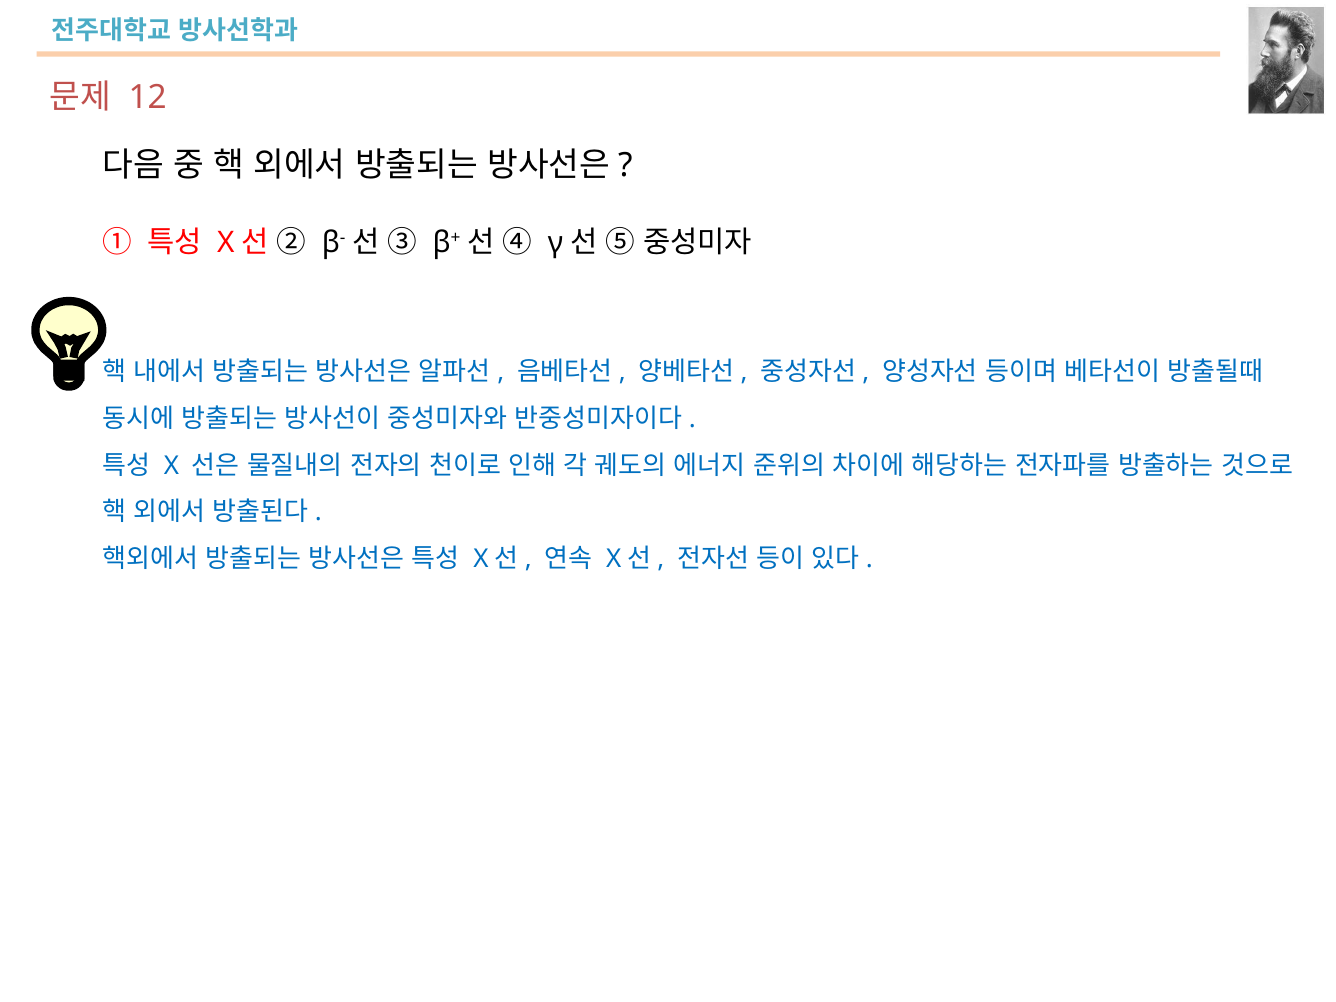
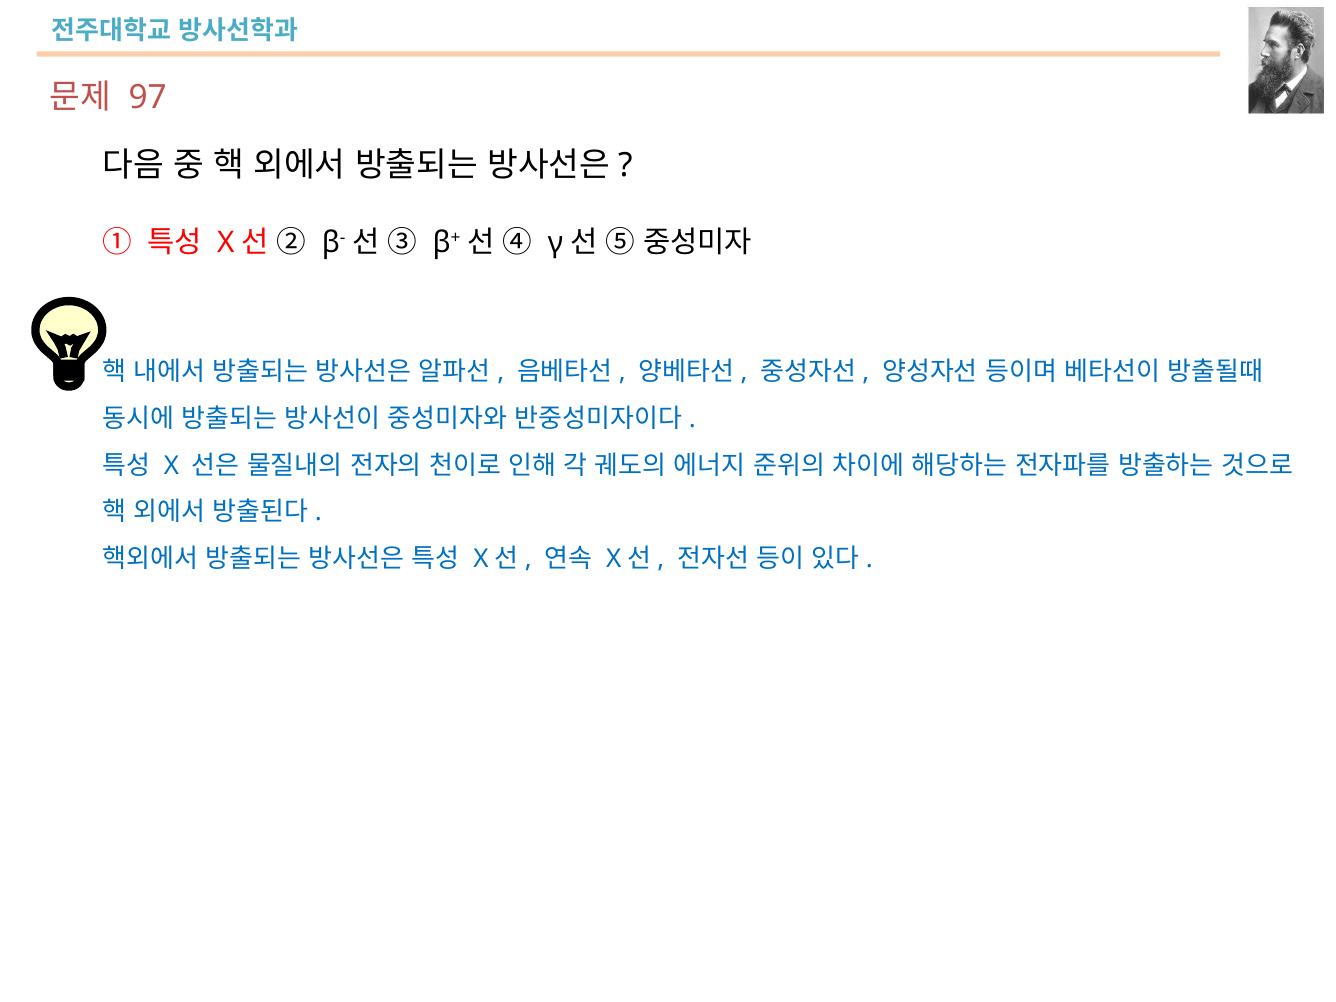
12: 12 -> 97
